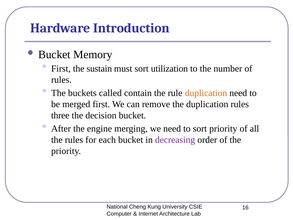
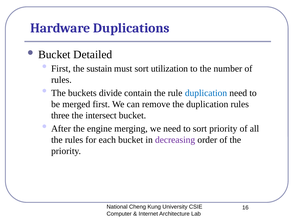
Introduction: Introduction -> Duplications
Memory: Memory -> Detailed
called: called -> divide
duplication at (206, 93) colour: orange -> blue
decision: decision -> intersect
